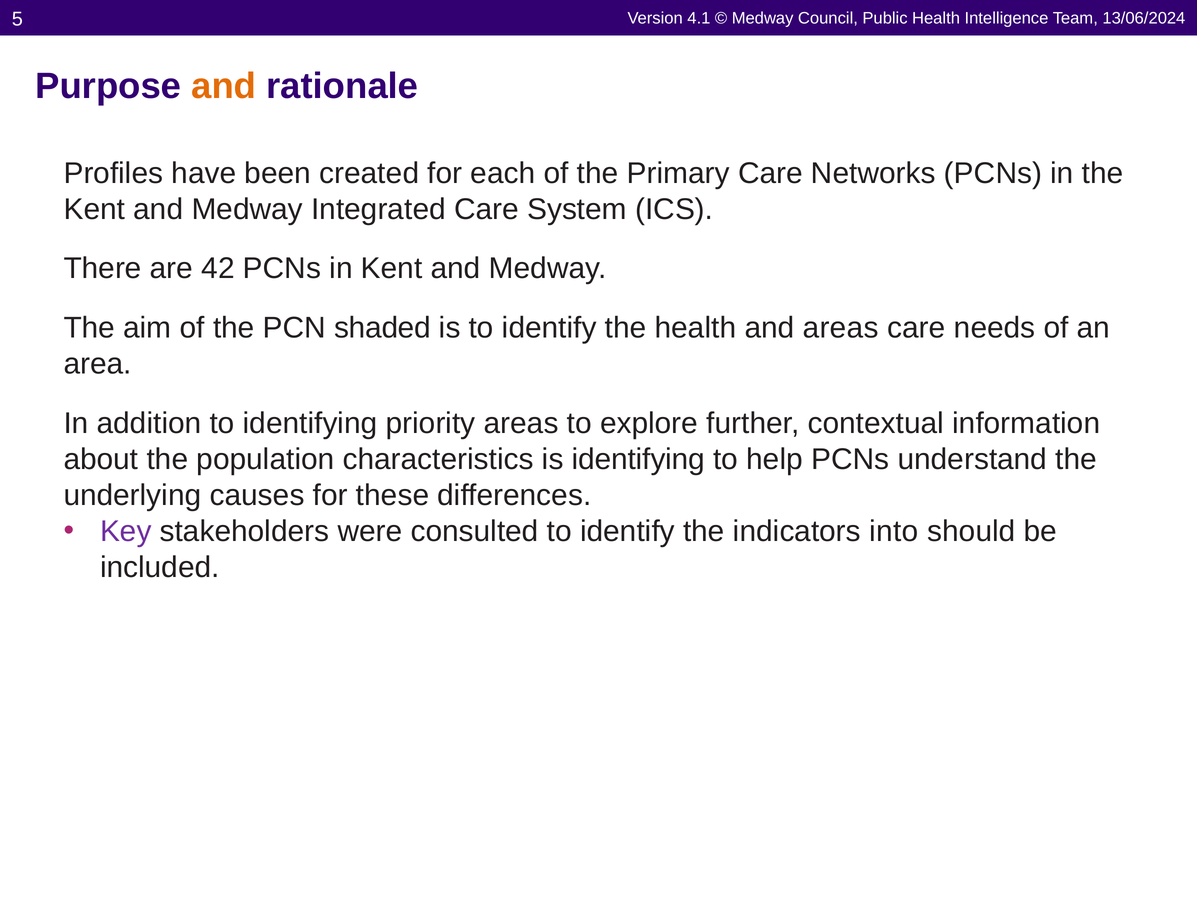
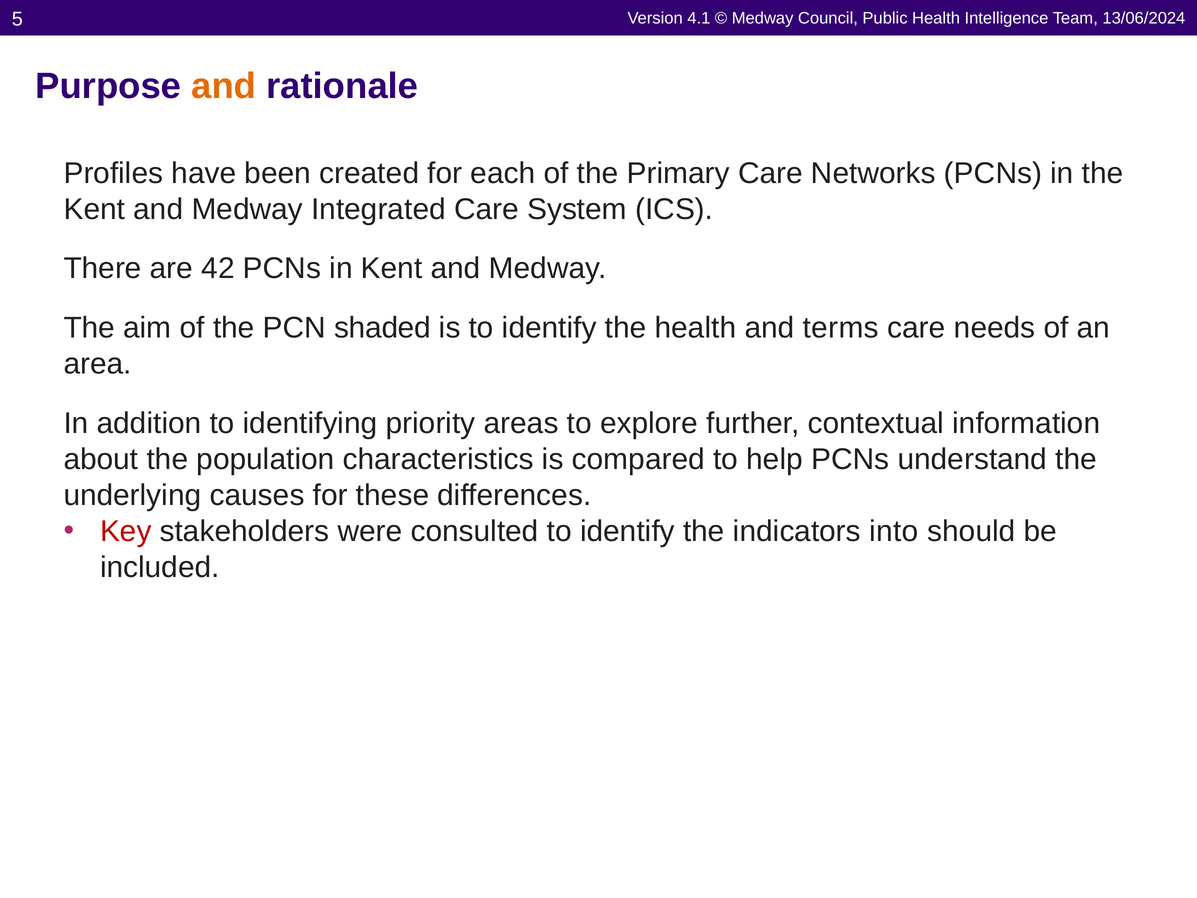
and areas: areas -> terms
is identifying: identifying -> compared
Key colour: purple -> red
